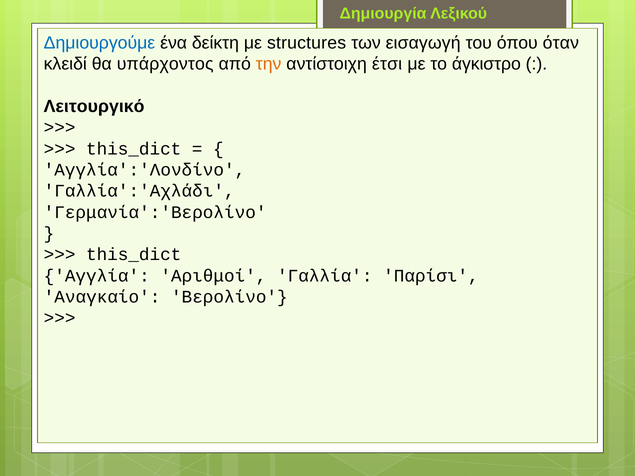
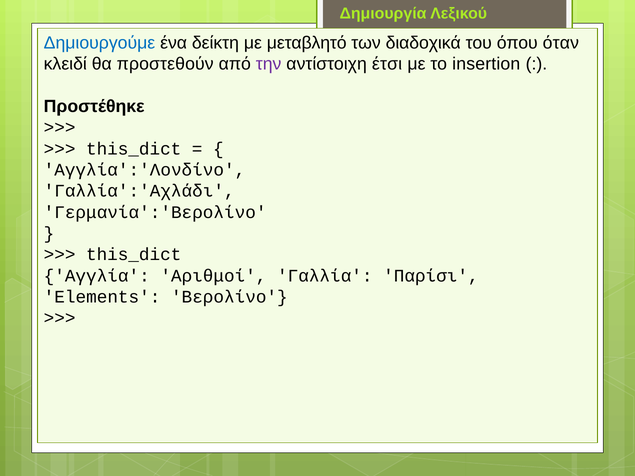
structures: structures -> μεταβλητό
εισαγωγή: εισαγωγή -> διαδοχικά
υπάρχοντος: υπάρχοντος -> προστεθούν
την colour: orange -> purple
άγκιστρο: άγκιστρο -> insertion
Λειτουργικό: Λειτουργικό -> Προστέθηκε
Αναγκαίο: Αναγκαίο -> Elements
